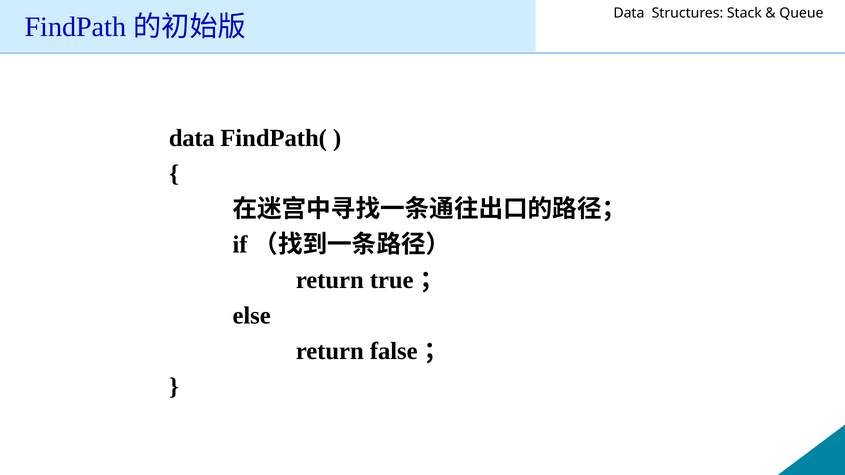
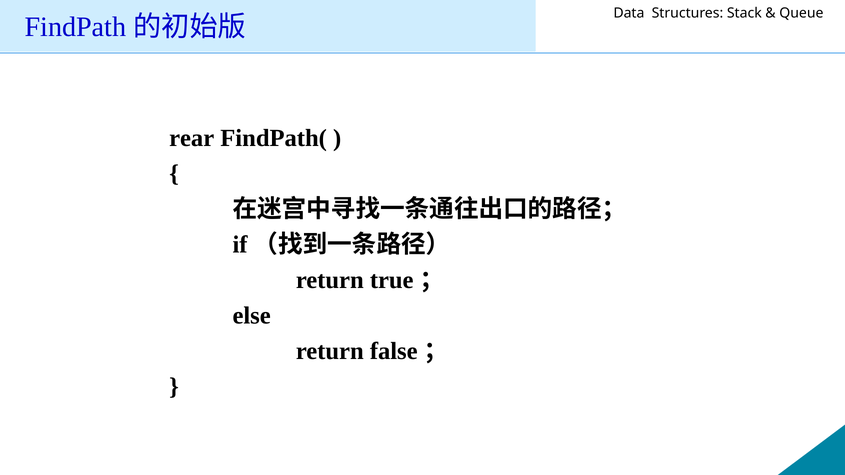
data at (192, 138): data -> rear
